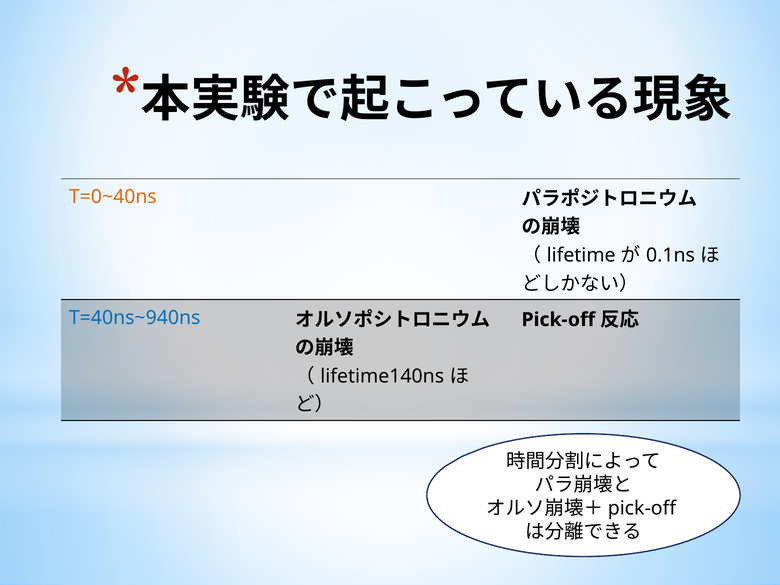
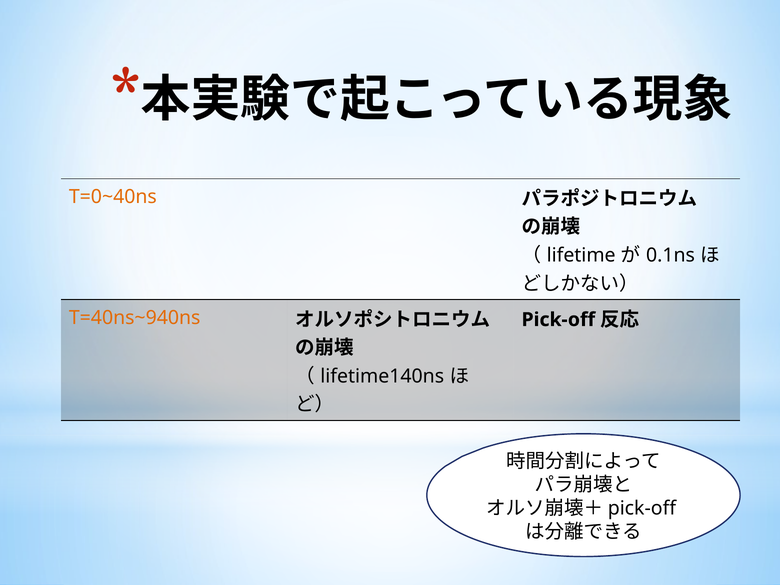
T=40ns~940ns colour: blue -> orange
